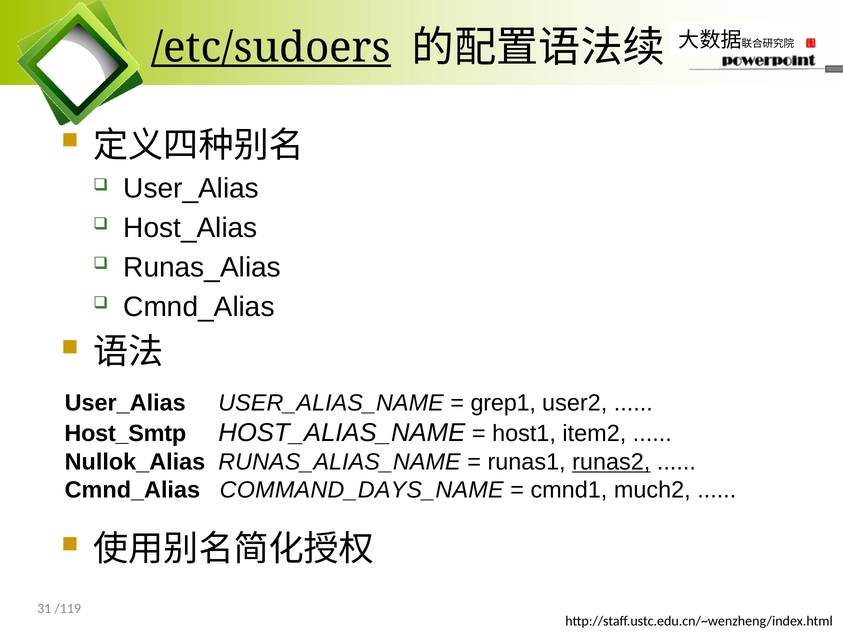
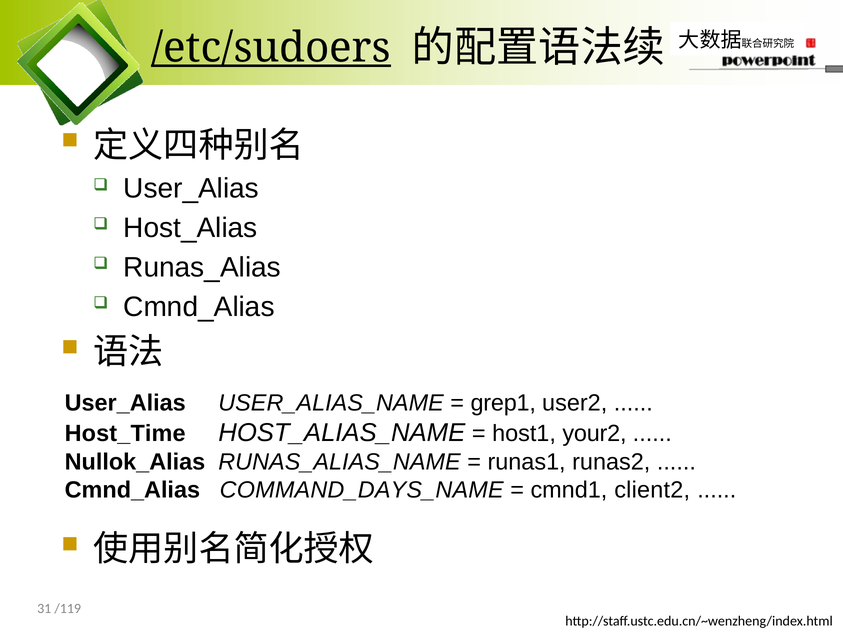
Host_Smtp: Host_Smtp -> Host_Time
item2: item2 -> your2
runas2 underline: present -> none
much2: much2 -> client2
